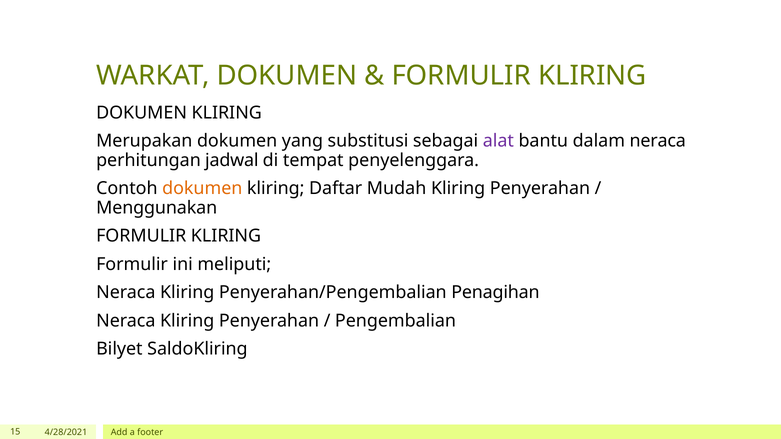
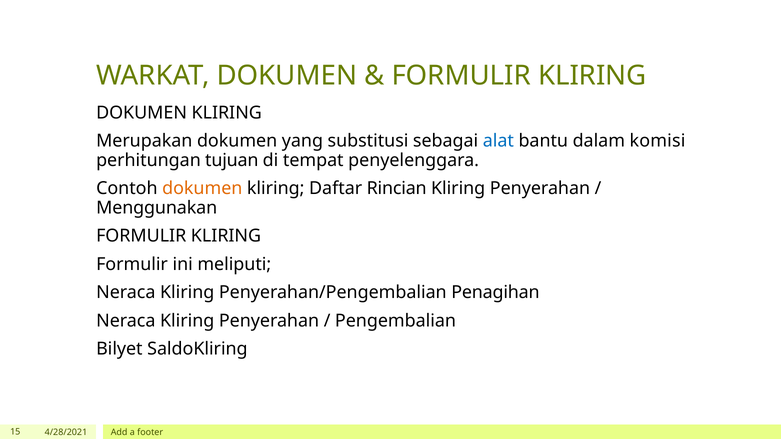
alat colour: purple -> blue
dalam neraca: neraca -> komisi
jadwal: jadwal -> tujuan
Mudah: Mudah -> Rincian
